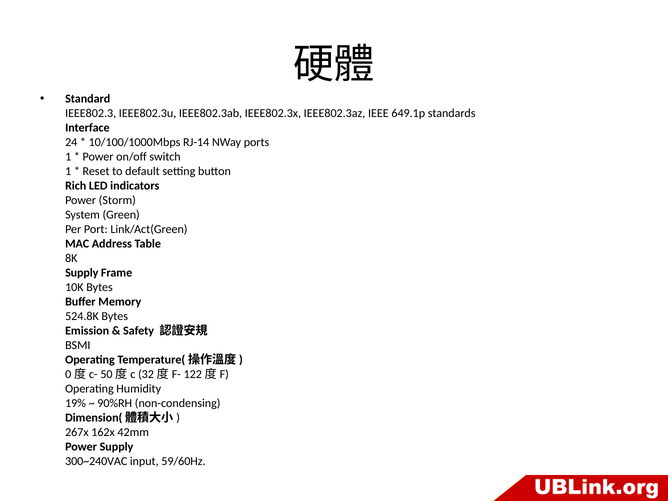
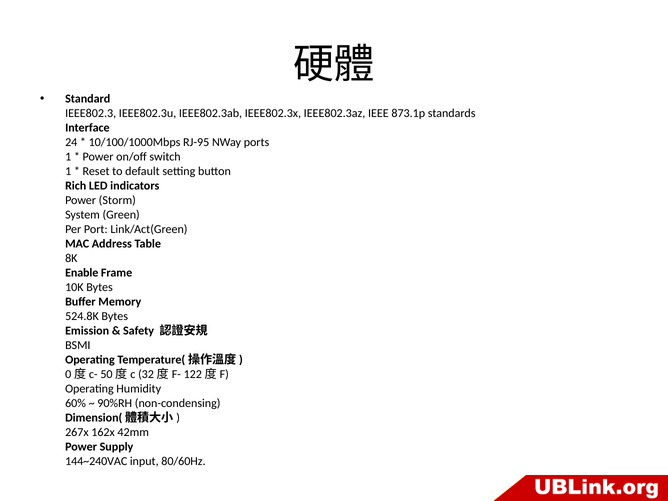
649.1p: 649.1p -> 873.1p
RJ-14: RJ-14 -> RJ-95
Supply at (82, 273): Supply -> Enable
19%: 19% -> 60%
300~240VAC: 300~240VAC -> 144~240VAC
59/60Hz: 59/60Hz -> 80/60Hz
